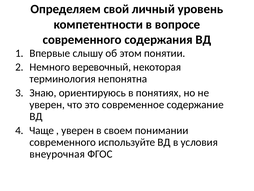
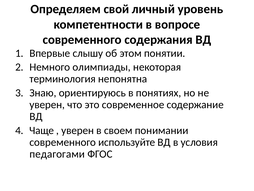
веревочный: веревочный -> олимпиады
внеурочная: внеурочная -> педагогами
